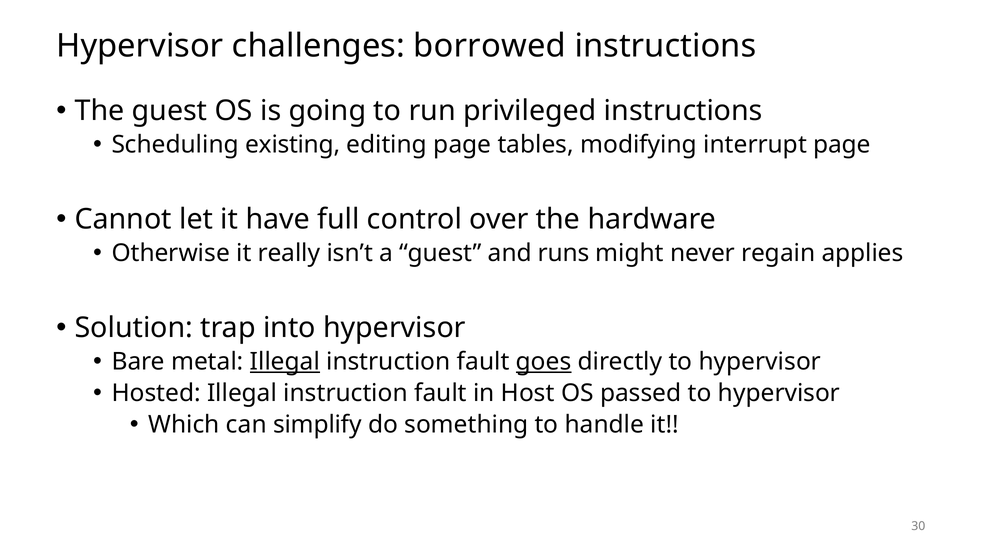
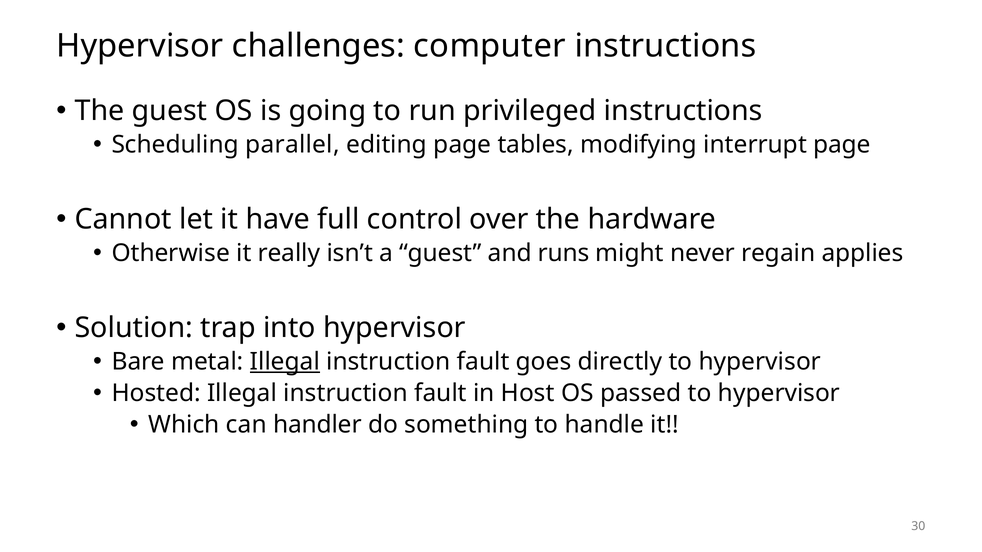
borrowed: borrowed -> computer
existing: existing -> parallel
goes underline: present -> none
simplify: simplify -> handler
